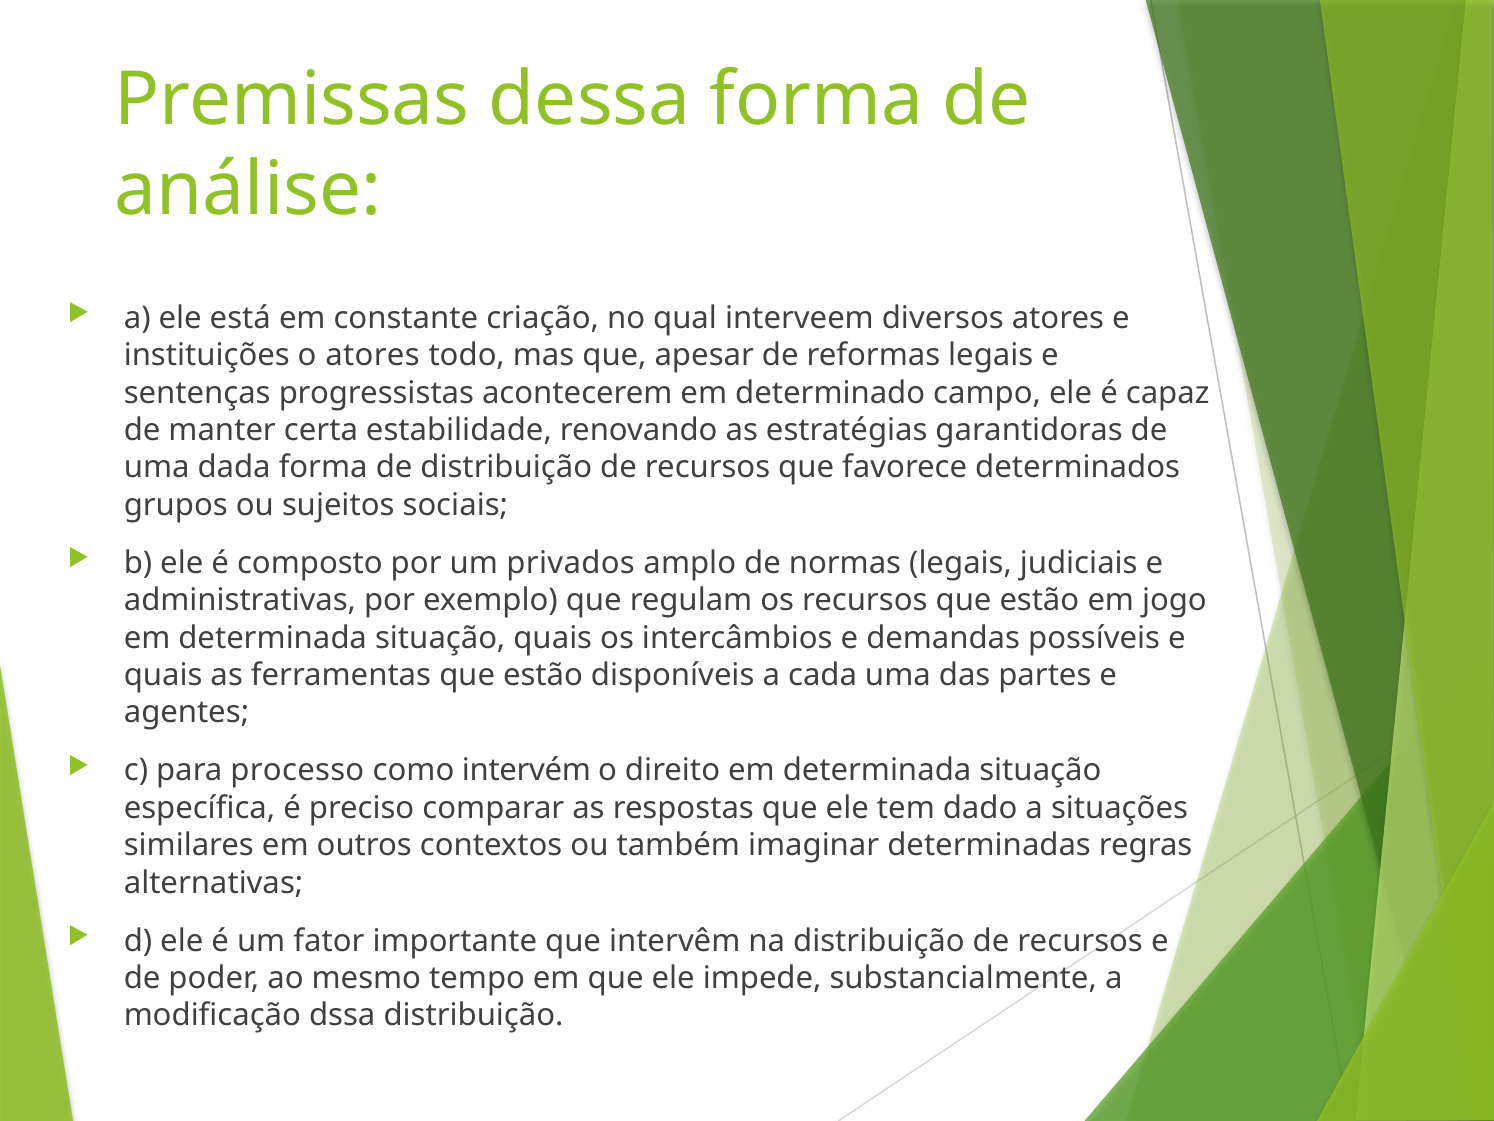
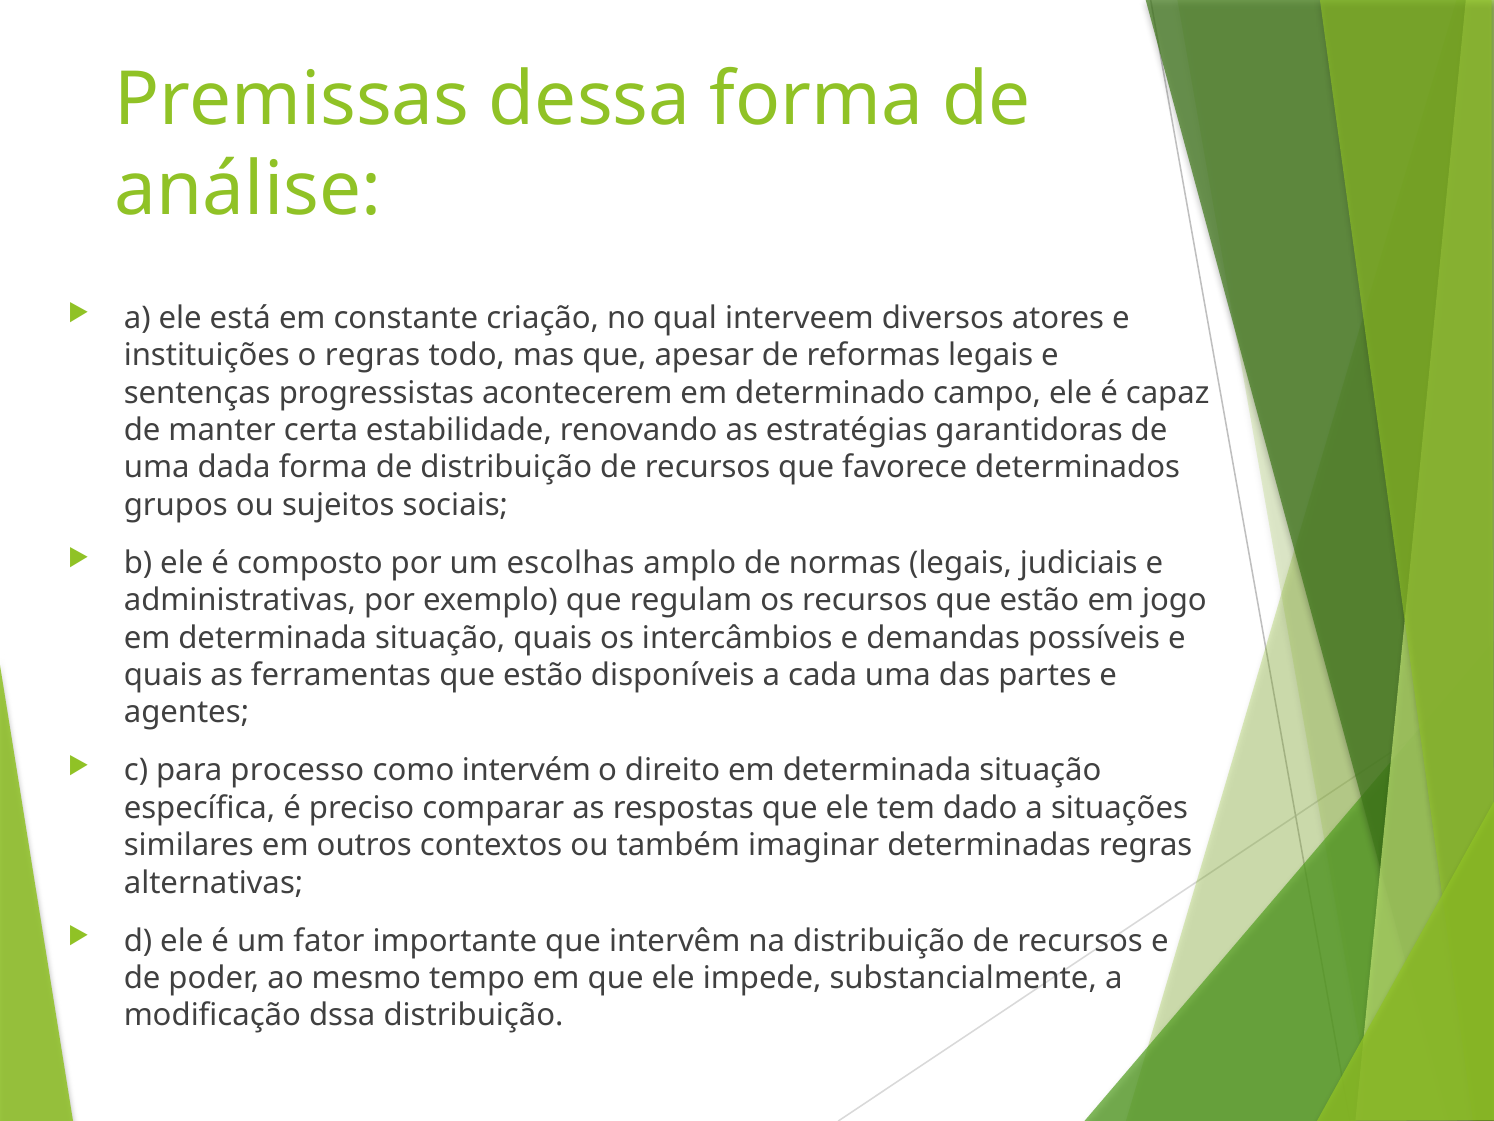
o atores: atores -> regras
privados: privados -> escolhas
